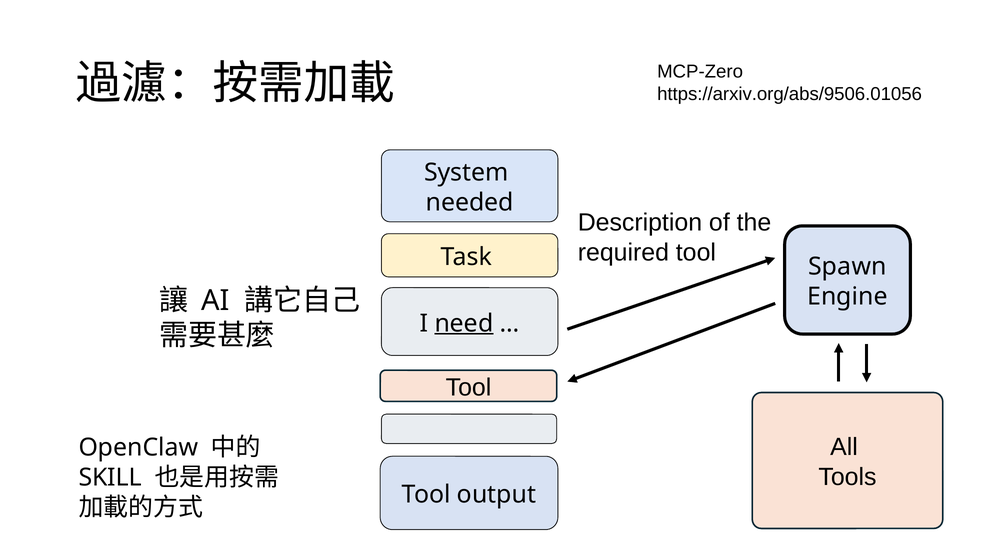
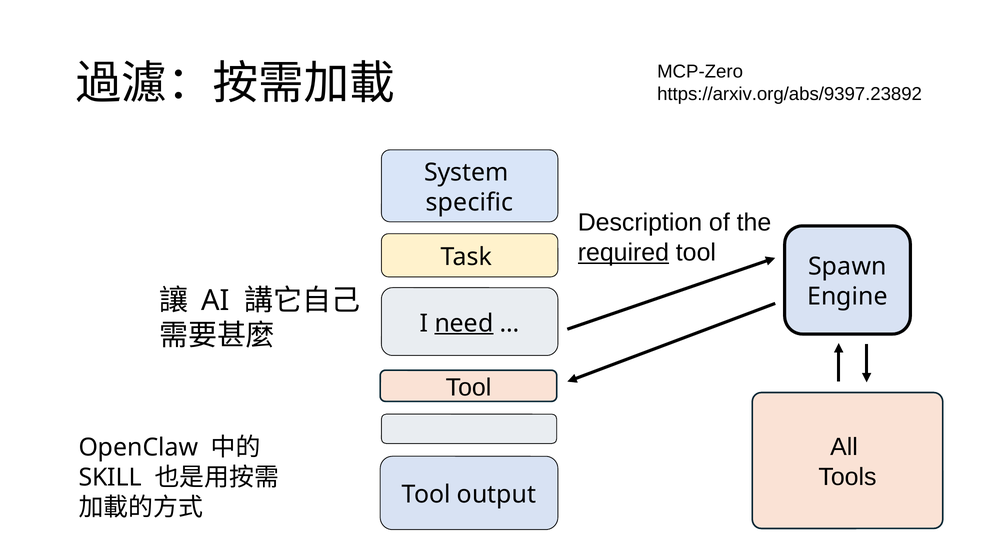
https://arxiv.org/abs/9506.01056: https://arxiv.org/abs/9506.01056 -> https://arxiv.org/abs/9397.23892
needed: needed -> specific
required underline: none -> present
